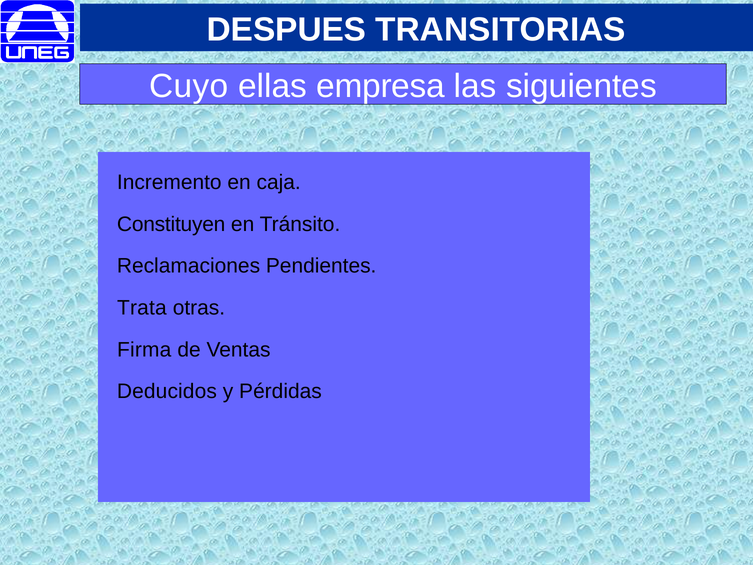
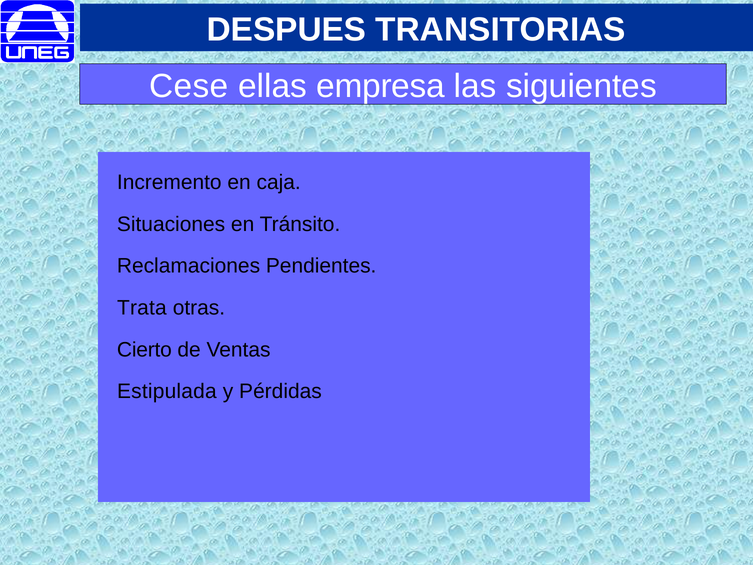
Cuyo: Cuyo -> Cese
Constituyen: Constituyen -> Situaciones
Firma: Firma -> Cierto
Deducidos: Deducidos -> Estipulada
